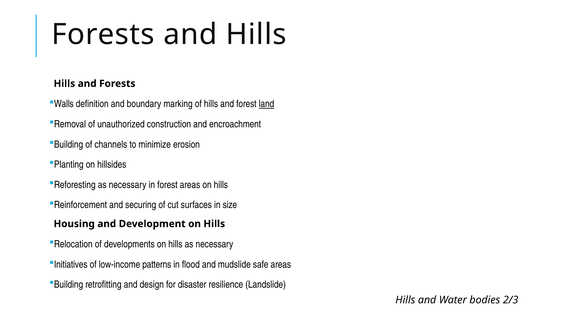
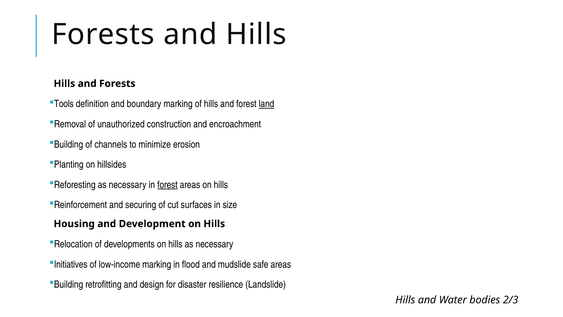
Walls: Walls -> Tools
forest at (167, 185) underline: none -> present
low-income patterns: patterns -> marking
